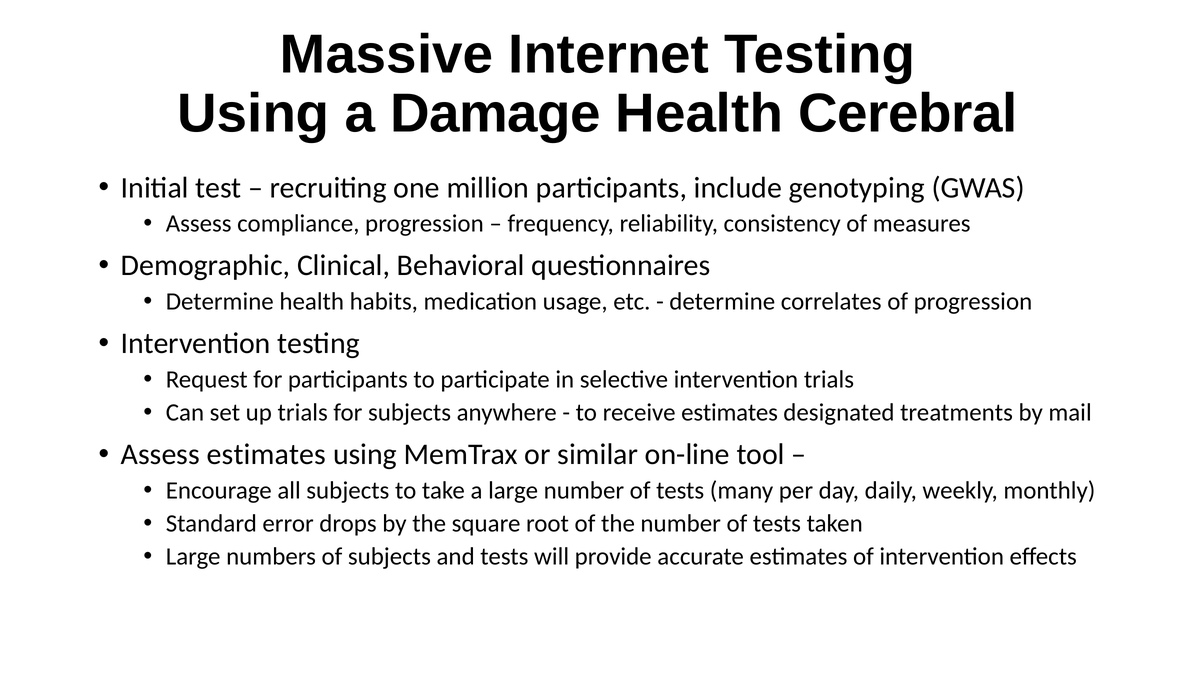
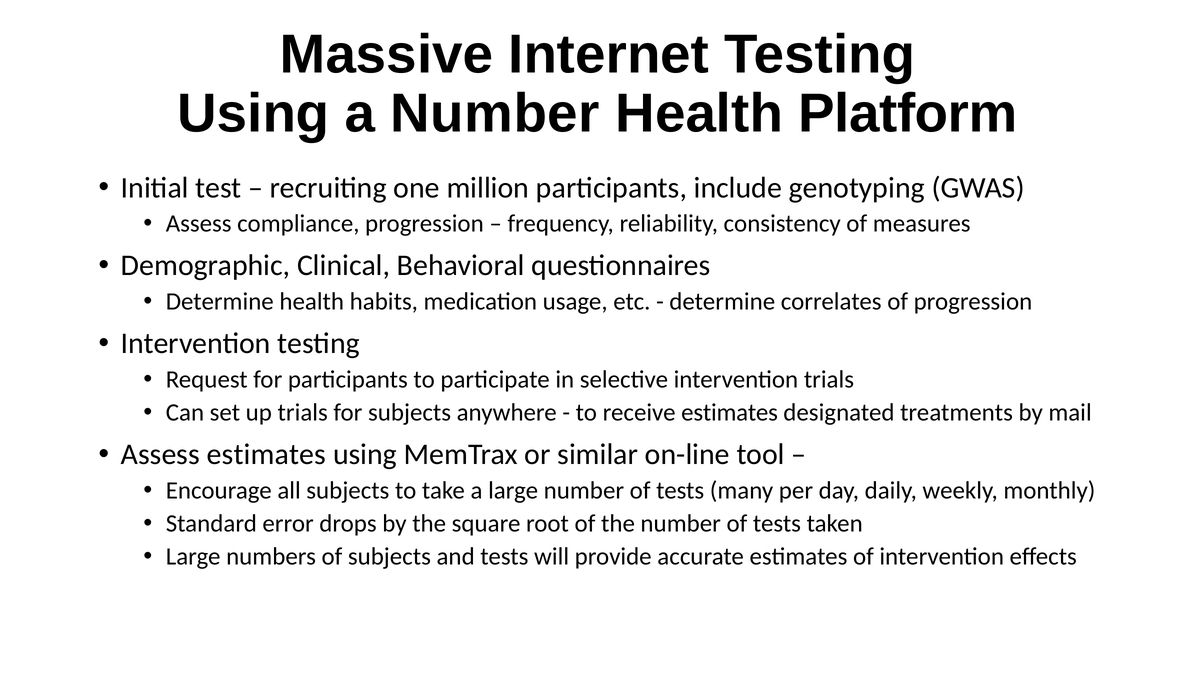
a Damage: Damage -> Number
Cerebral: Cerebral -> Platform
